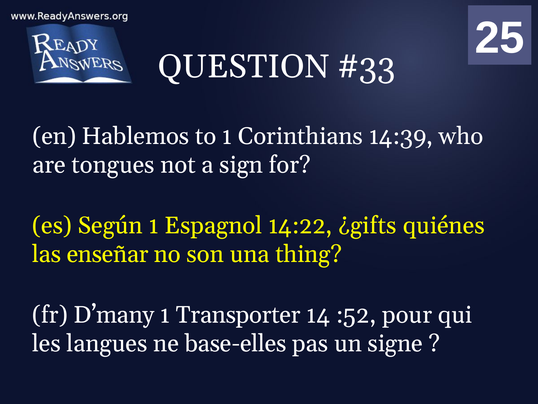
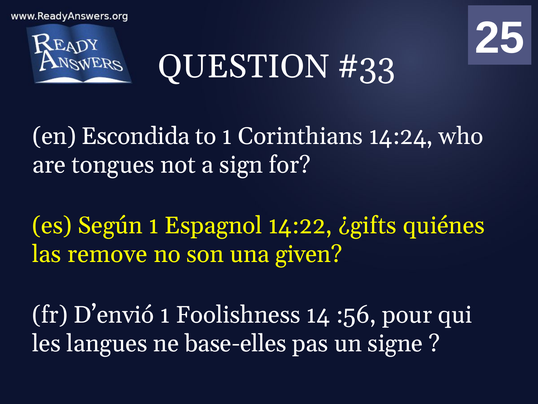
Hablemos: Hablemos -> Escondida
14:39: 14:39 -> 14:24
enseñar: enseñar -> remove
thing: thing -> given
D’many: D’many -> D’envió
Transporter: Transporter -> Foolishness
:52: :52 -> :56
